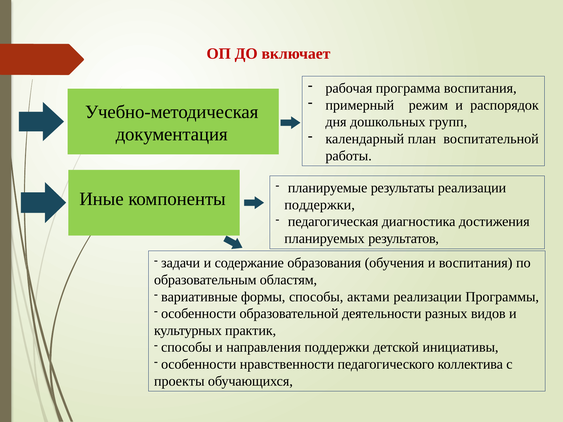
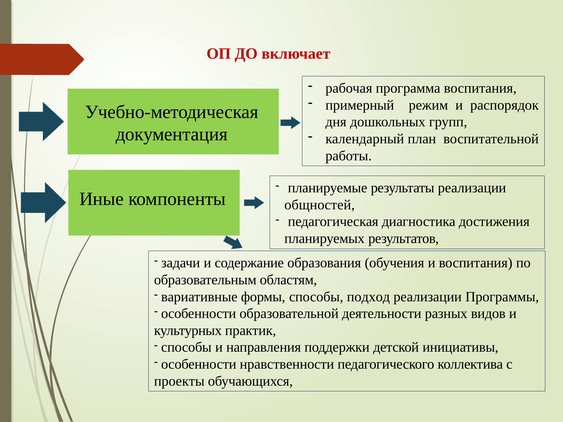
поддержки at (320, 205): поддержки -> общностей
актами: актами -> подход
